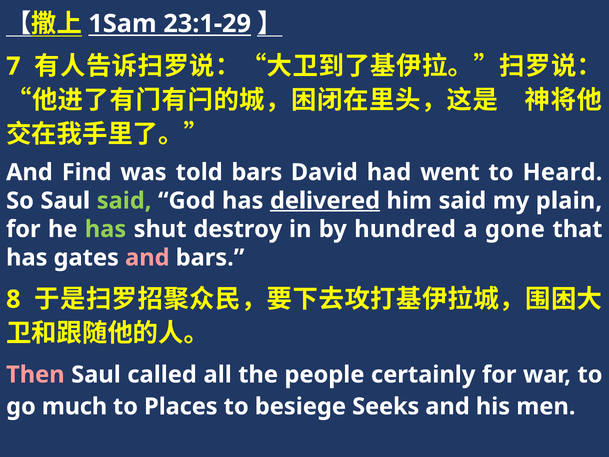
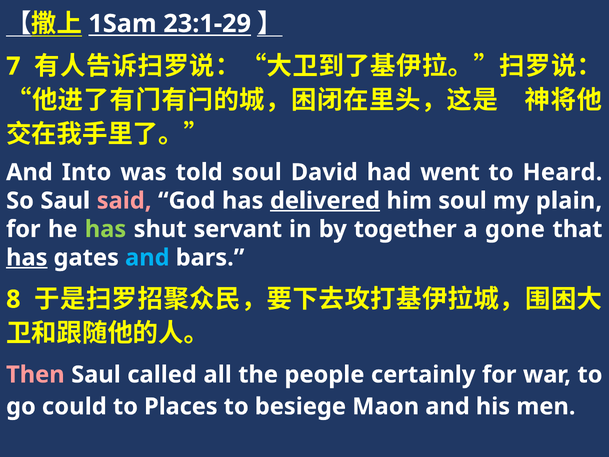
Find: Find -> Into
told bars: bars -> soul
said at (124, 201) colour: light green -> pink
him said: said -> soul
destroy: destroy -> servant
hundred: hundred -> together
has at (27, 258) underline: none -> present
and at (147, 258) colour: pink -> light blue
much: much -> could
Seeks: Seeks -> Maon
